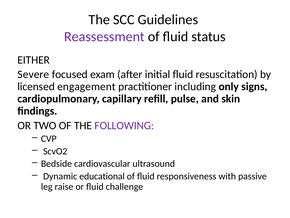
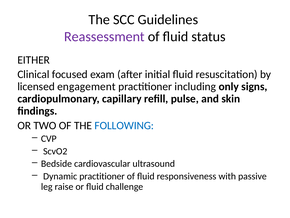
Severe: Severe -> Clinical
FOLLOWING colour: purple -> blue
Dynamic educational: educational -> practitioner
